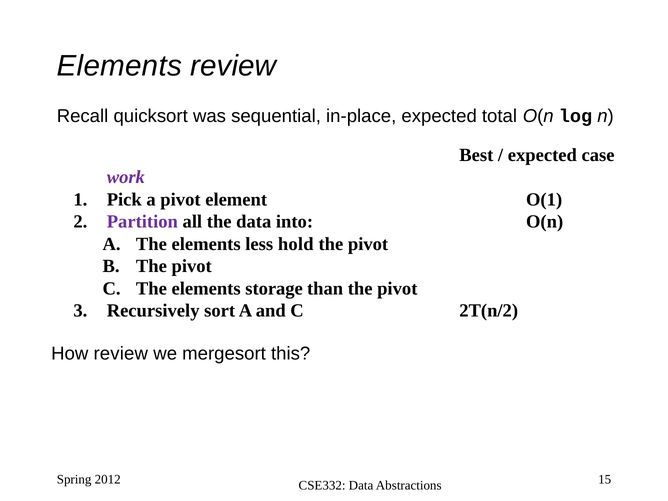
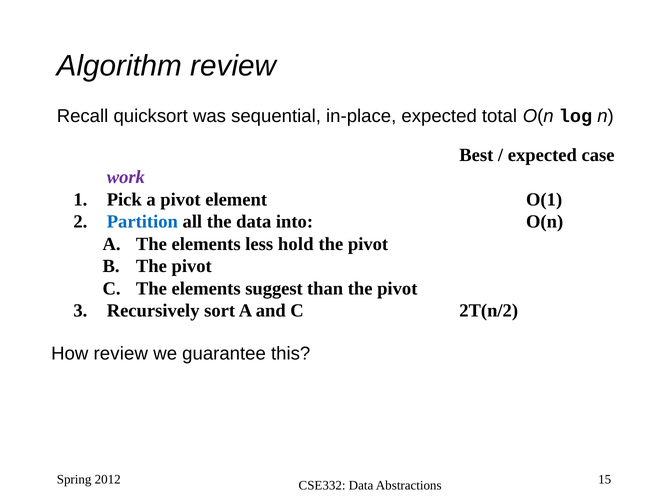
Elements at (119, 66): Elements -> Algorithm
Partition colour: purple -> blue
storage: storage -> suggest
mergesort: mergesort -> guarantee
